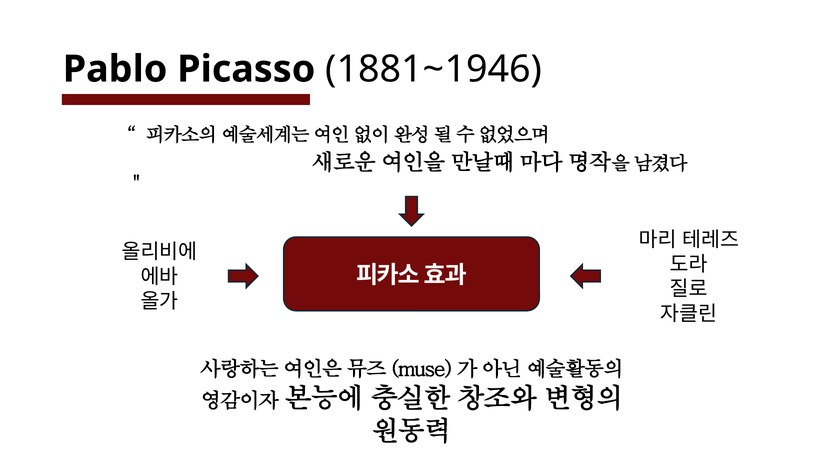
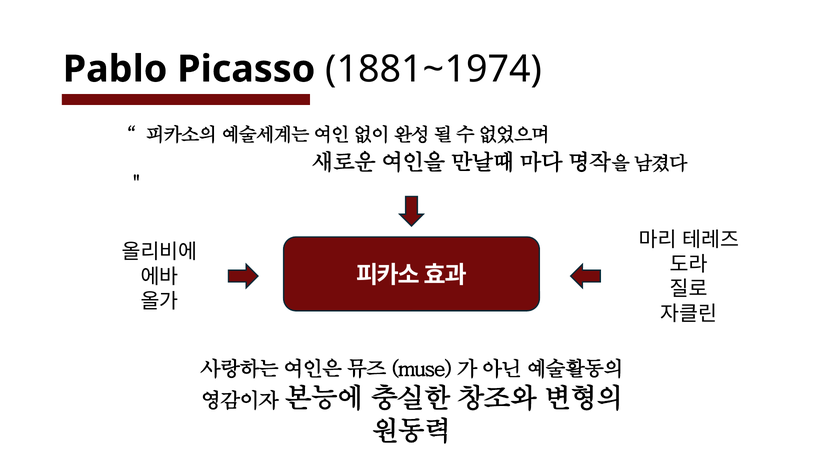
1881~1946: 1881~1946 -> 1881~1974
